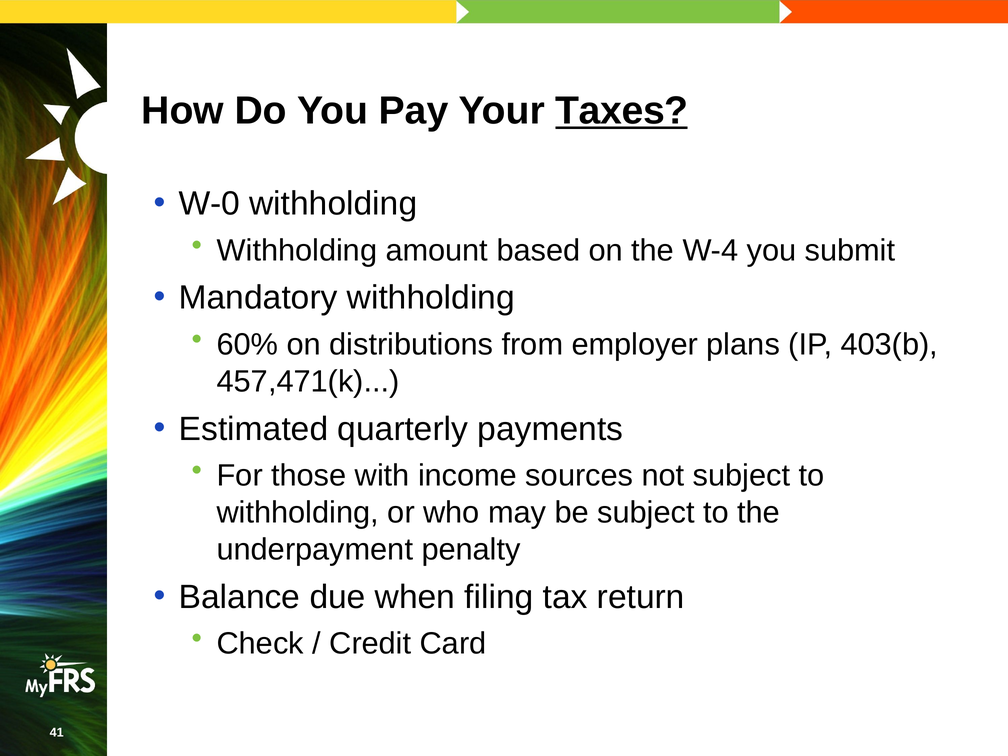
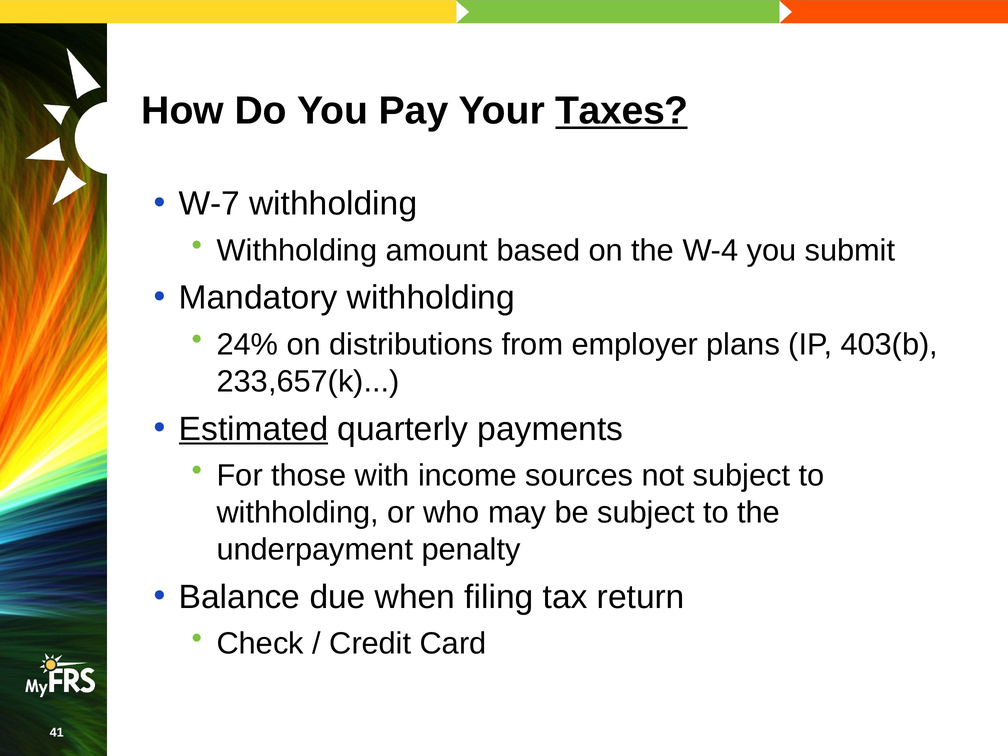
W-0: W-0 -> W-7
60%: 60% -> 24%
457,471(k: 457,471(k -> 233,657(k
Estimated underline: none -> present
